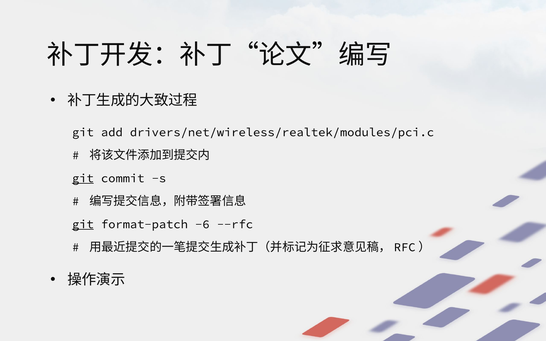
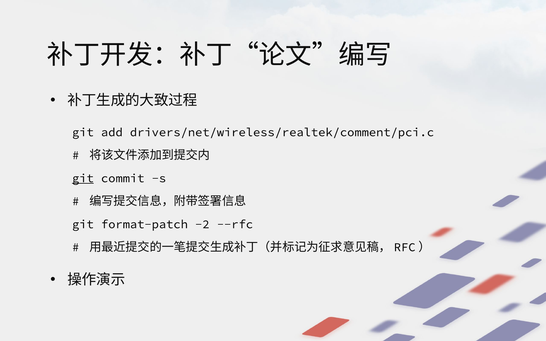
drivers/net/wireless/realtek/modules/pci.c: drivers/net/wireless/realtek/modules/pci.c -> drivers/net/wireless/realtek/comment/pci.c
git at (83, 224) underline: present -> none
-6: -6 -> -2
